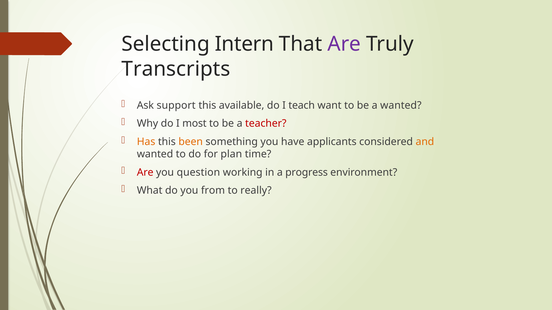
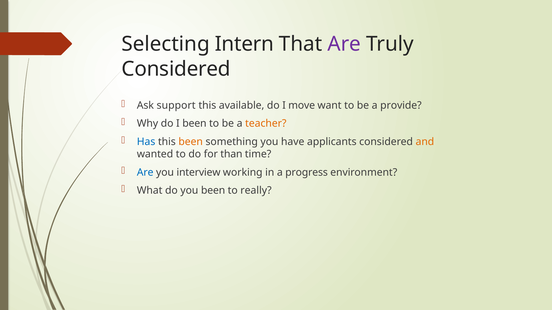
Transcripts at (176, 69): Transcripts -> Considered
teach: teach -> move
a wanted: wanted -> provide
I most: most -> been
teacher colour: red -> orange
Has colour: orange -> blue
plan: plan -> than
Are at (145, 173) colour: red -> blue
question: question -> interview
you from: from -> been
